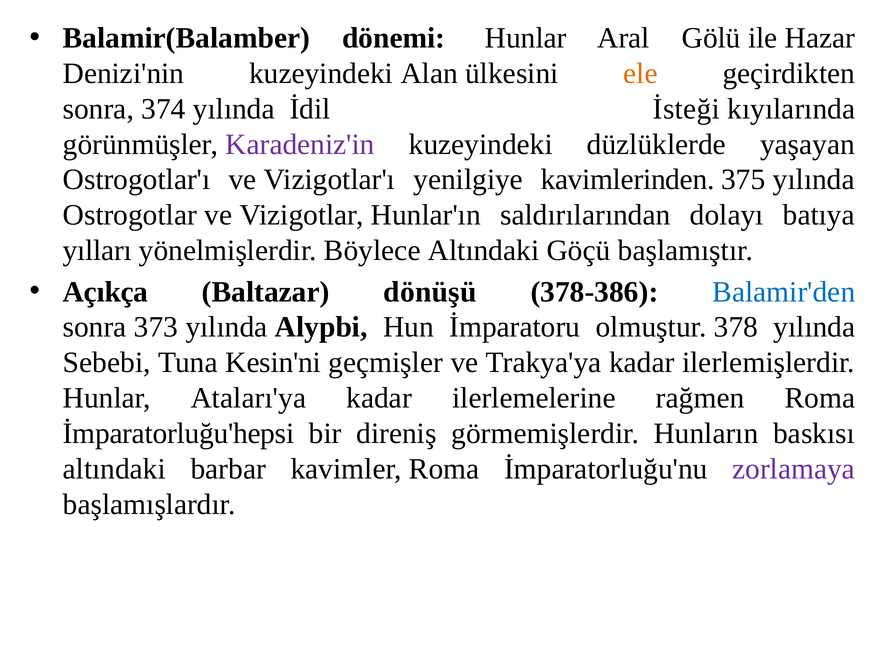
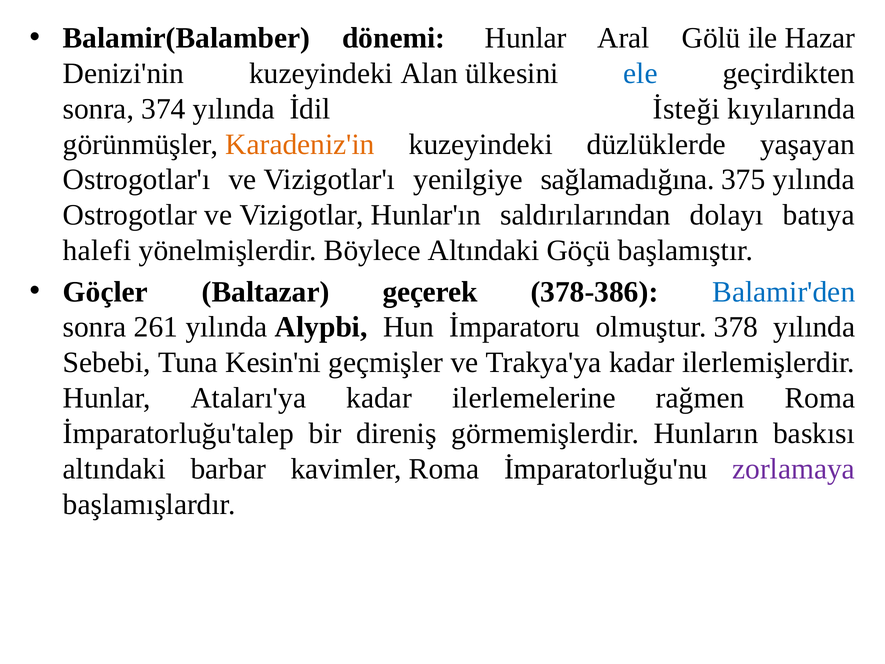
ele colour: orange -> blue
Karadeniz'in colour: purple -> orange
kavimlerinden: kavimlerinden -> sağlamadığına
yılları: yılları -> halefi
Açıkça: Açıkça -> Göçler
dönüşü: dönüşü -> geçerek
373: 373 -> 261
İmparatorluğu'hepsi: İmparatorluğu'hepsi -> İmparatorluğu'talep
